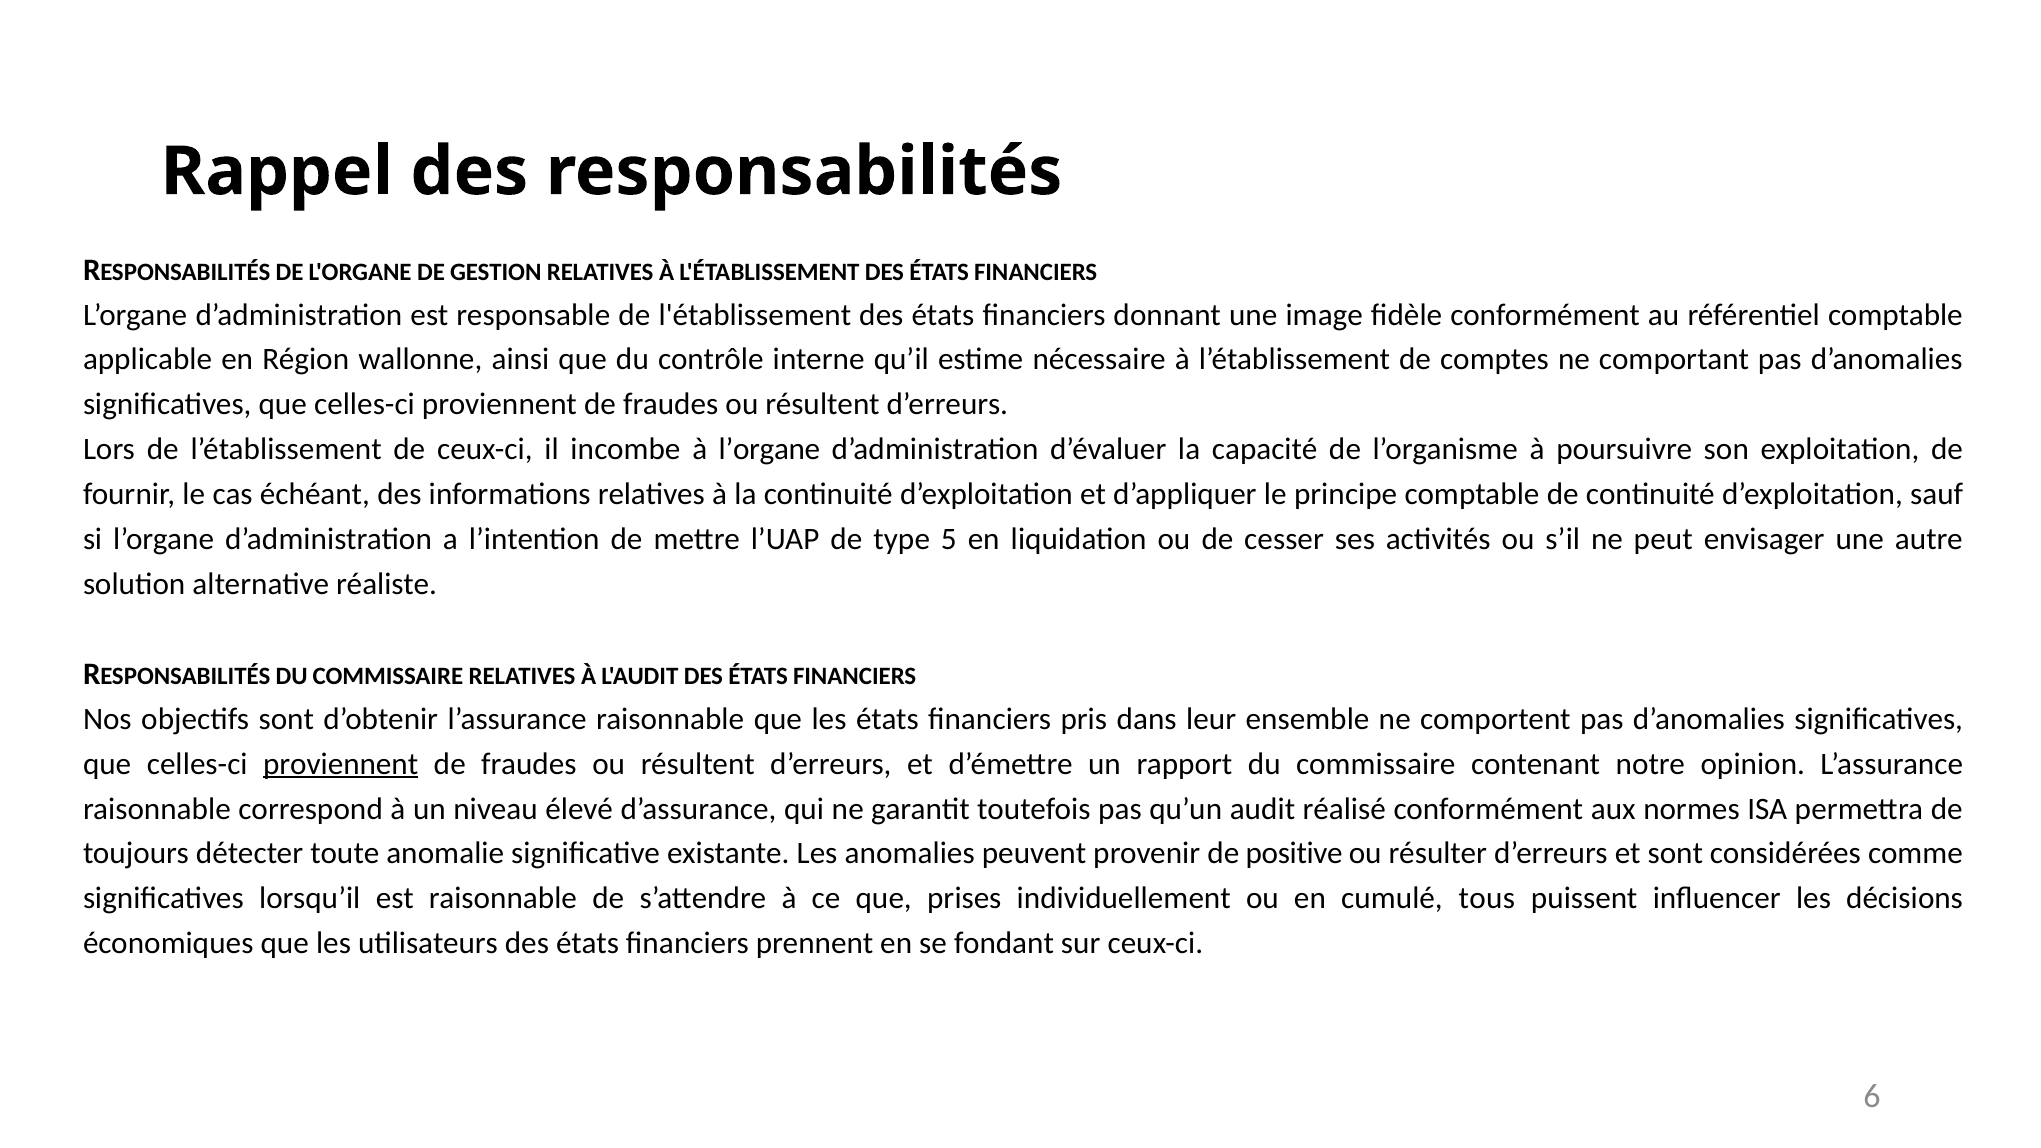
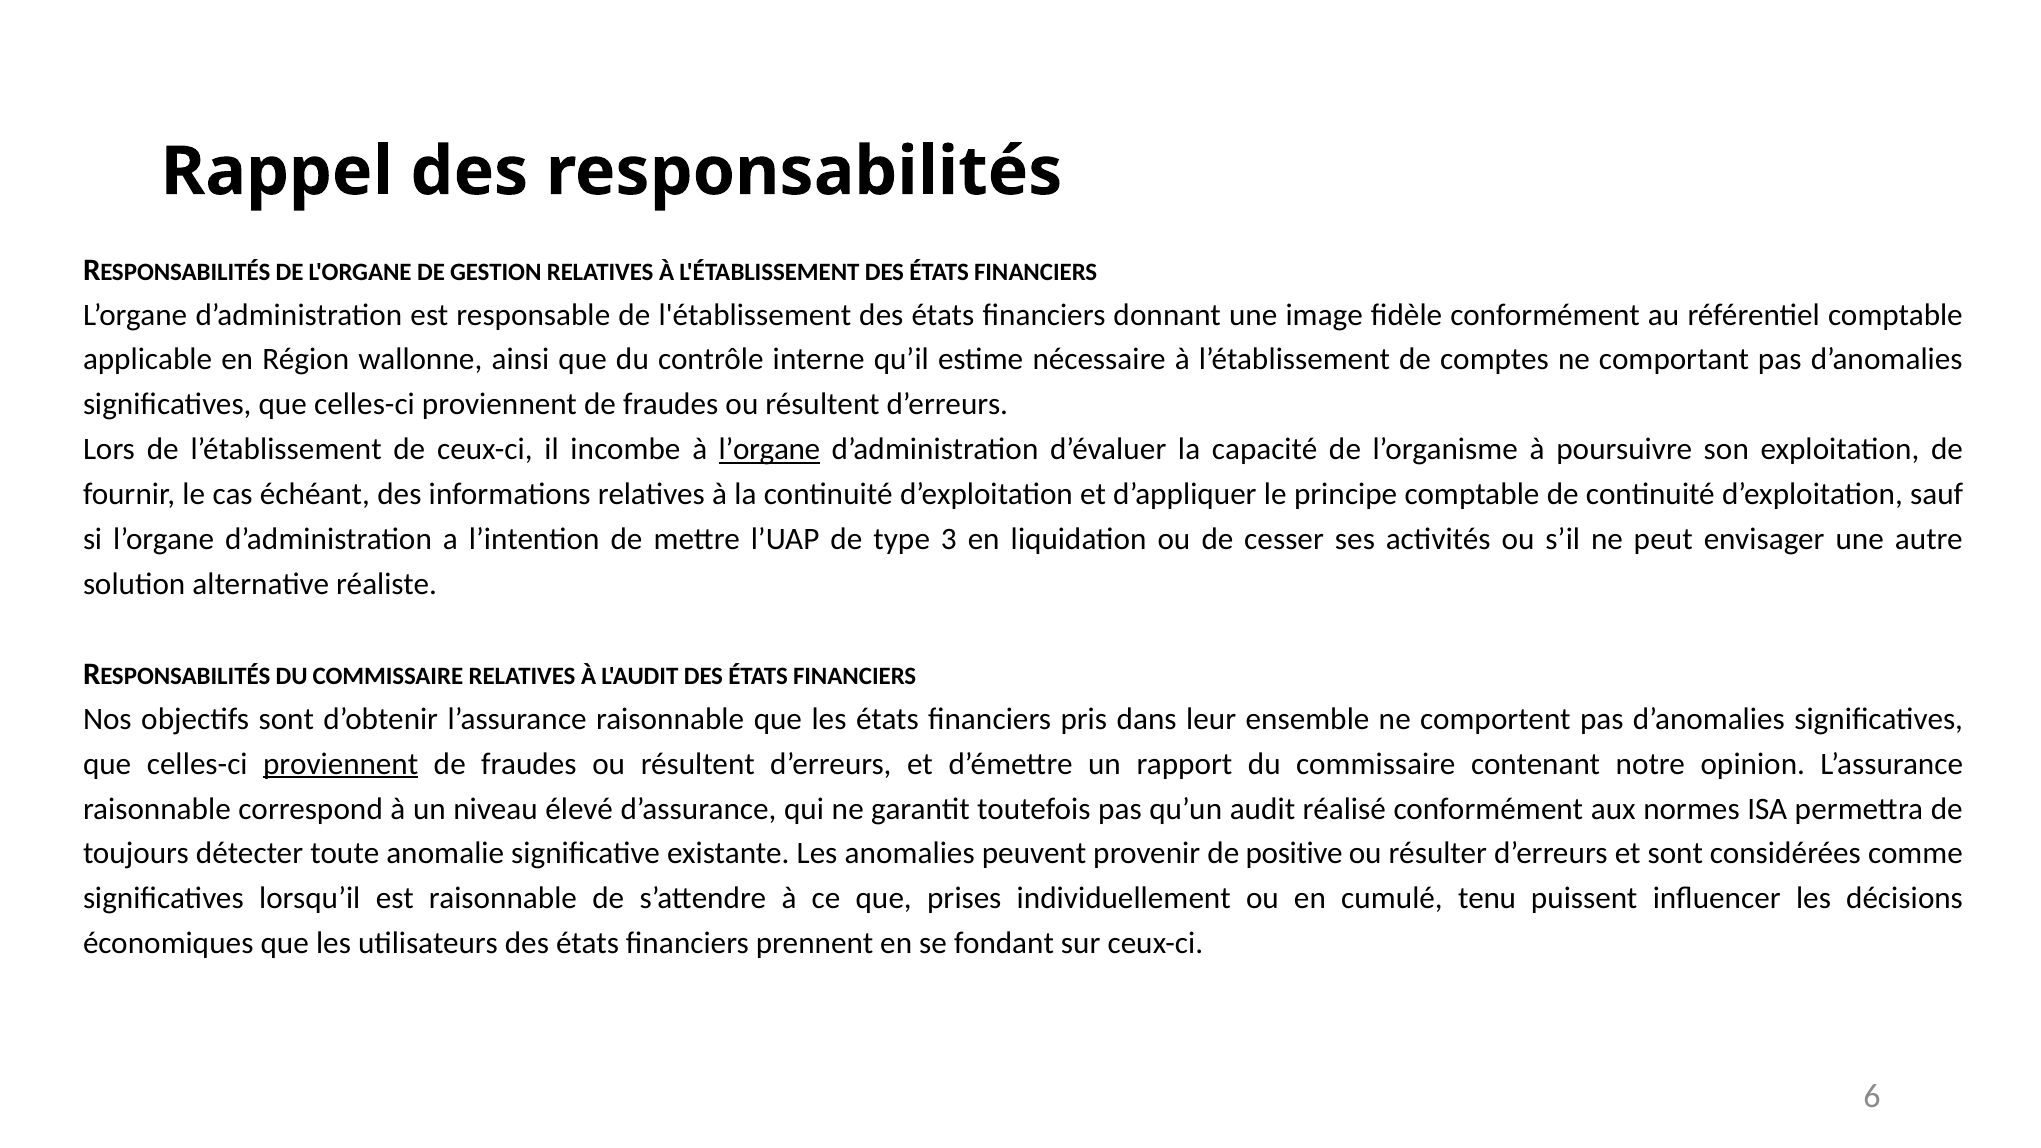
l’organe at (769, 449) underline: none -> present
5: 5 -> 3
tous: tous -> tenu
